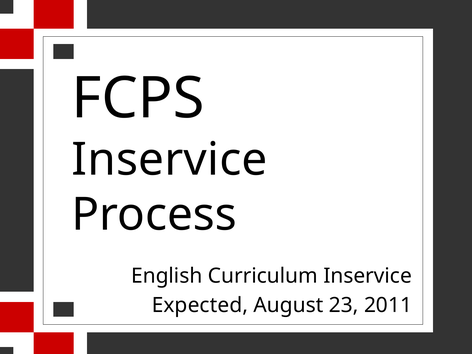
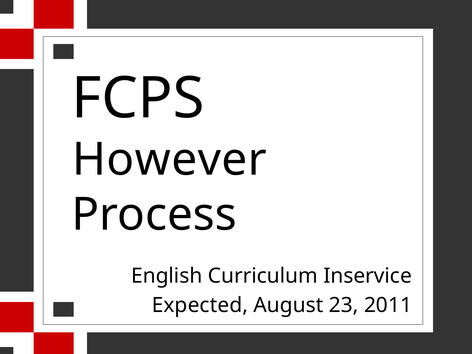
Inservice at (170, 160): Inservice -> However
